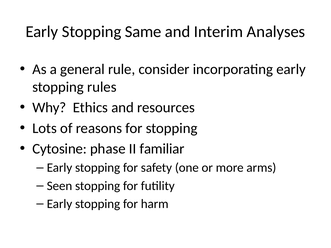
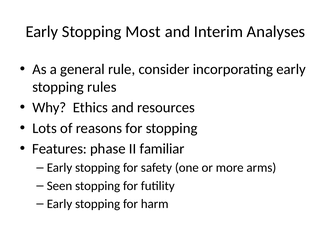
Same: Same -> Most
Cytosine: Cytosine -> Features
